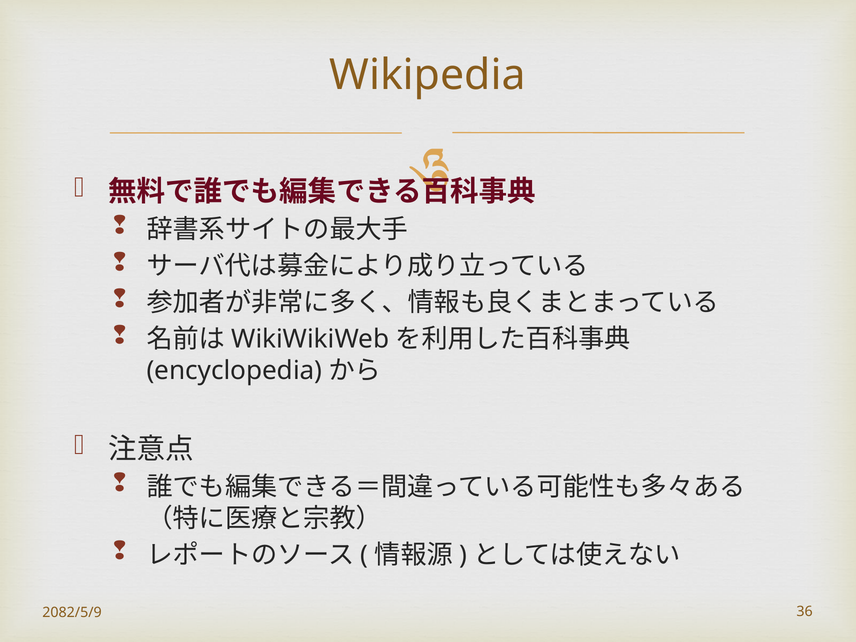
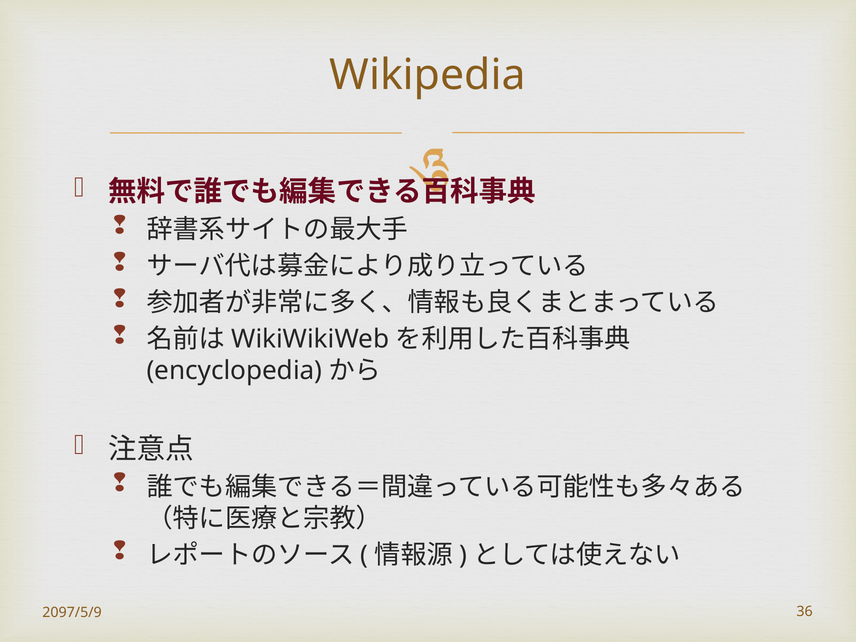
2082/5/9: 2082/5/9 -> 2097/5/9
